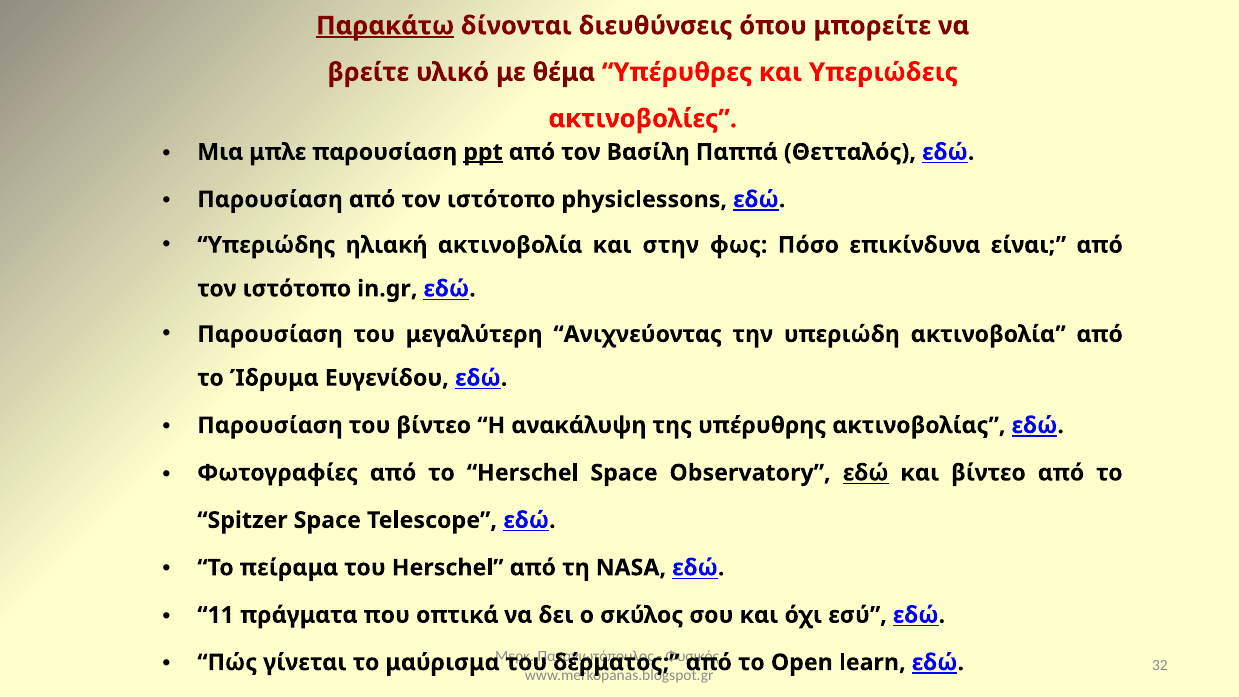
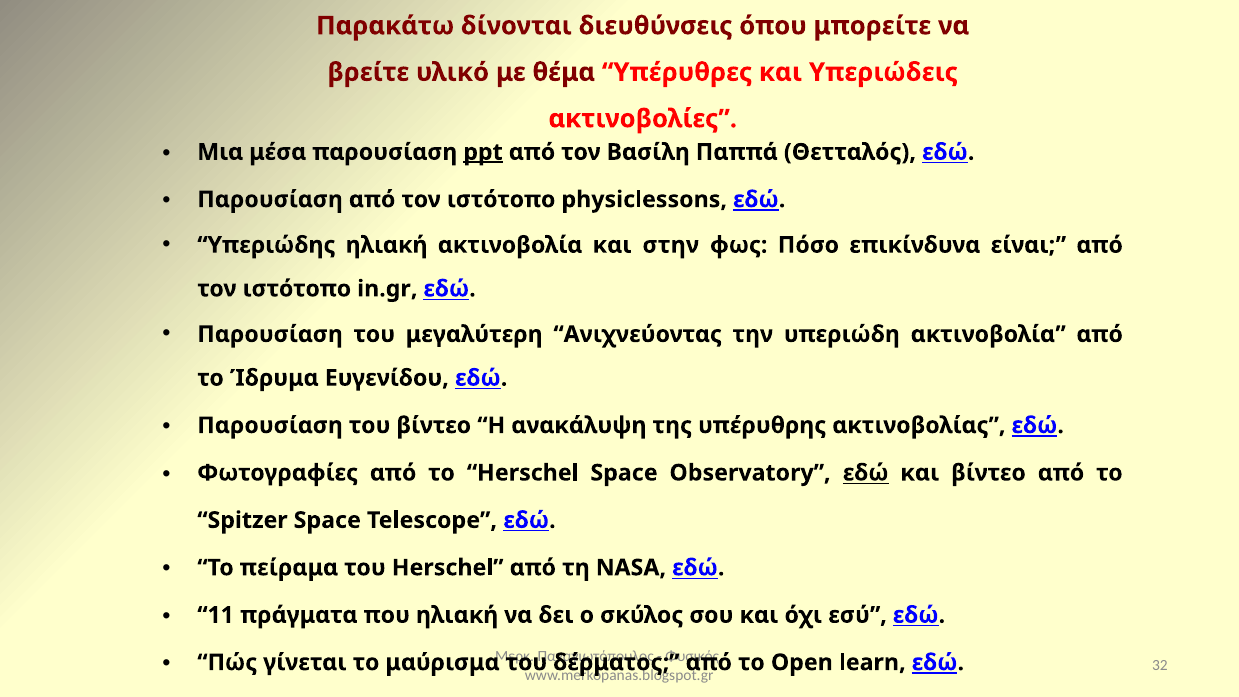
Παρακάτω underline: present -> none
μπλε: μπλε -> μέσα
που οπτικά: οπτικά -> ηλιακή
